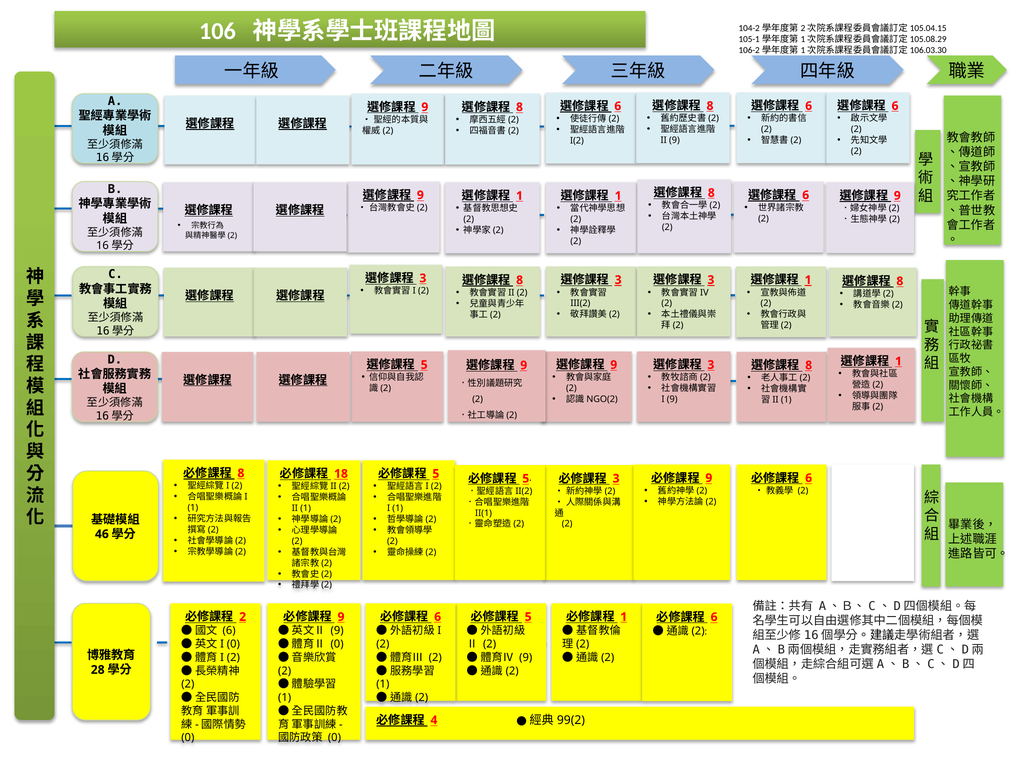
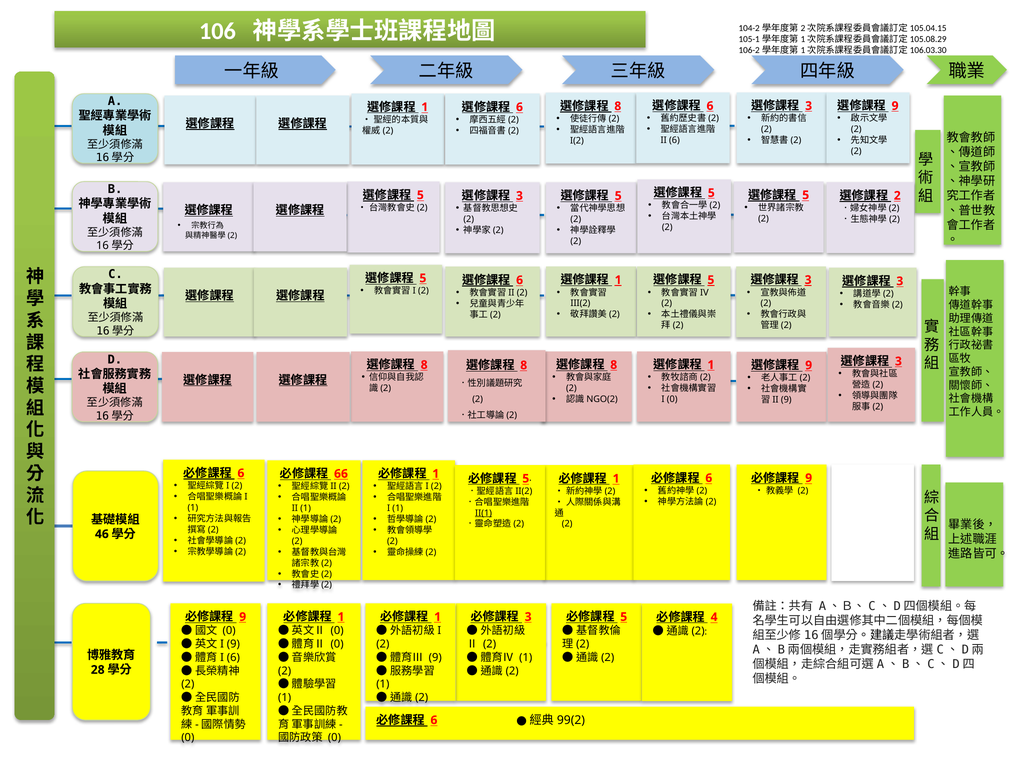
8 at (710, 106): 8 -> 6
6 at (809, 106): 6 -> 3
6 at (895, 106): 6 -> 9
6 at (618, 106): 6 -> 8
9 at (425, 107): 9 -> 1
8 at (519, 107): 8 -> 6
9 at (674, 140): 9 -> 6
8 at (711, 193): 8 -> 5
9 at (420, 195): 9 -> 5
6 at (806, 195): 6 -> 5
9 at (897, 196): 9 -> 2
1 at (519, 196): 1 -> 3
1 at (618, 196): 1 -> 5
3 at (423, 278): 3 -> 5
3 at (618, 280): 3 -> 1
3 at (711, 280): 3 -> 5
1 at (808, 280): 1 -> 3
8 at (520, 280): 8 -> 6
8 at (900, 281): 8 -> 3
1 at (898, 361): 1 -> 3
5 at (424, 365): 5 -> 8
9 at (614, 365): 9 -> 8
3 at (711, 365): 3 -> 1
9 at (524, 365): 9 -> 8
8 at (809, 365): 8 -> 9
1 at (786, 400): 1 -> 9
9 at (672, 399): 9 -> 0
8 at (241, 473): 8 -> 6
18: 18 -> 66
5 at (436, 474): 5 -> 1
9 at (709, 478): 9 -> 6
6 at (809, 478): 6 -> 9
3 at (616, 479): 3 -> 1
II(1 underline: none -> present
2 at (243, 617): 2 -> 9
9 at (341, 617): 9 -> 1
6 at (438, 617): 6 -> 1
5 at (528, 617): 5 -> 3
1 at (624, 617): 1 -> 5
6 at (714, 617): 6 -> 4
6 at (229, 631): 6 -> 0
9 at (337, 631): 9 -> 0
0 at (233, 644): 0 -> 9
2 at (233, 658): 2 -> 6
2 at (435, 658): 2 -> 9
9 at (526, 658): 9 -> 1
4 at (434, 720): 4 -> 6
